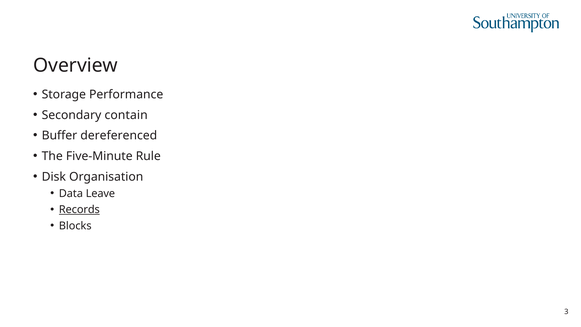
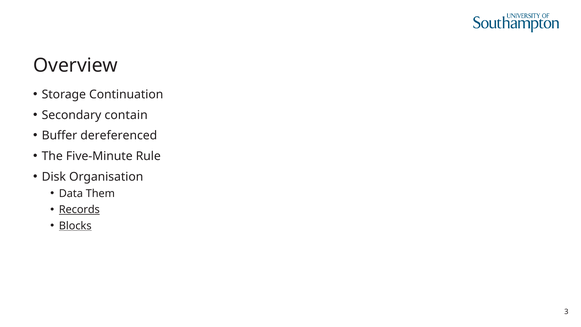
Performance: Performance -> Continuation
Leave: Leave -> Them
Blocks underline: none -> present
